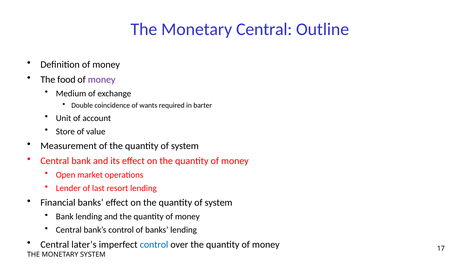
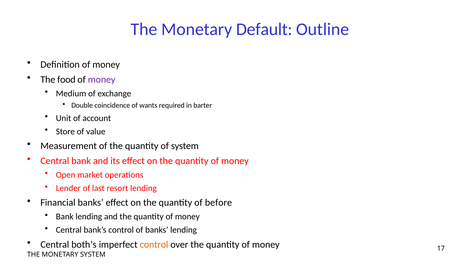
Monetary Central: Central -> Default
system at (219, 202): system -> before
later’s: later’s -> both’s
control at (154, 244) colour: blue -> orange
